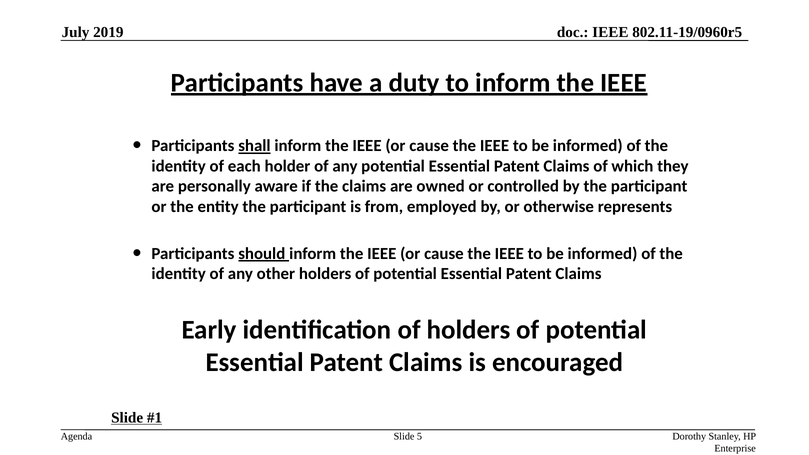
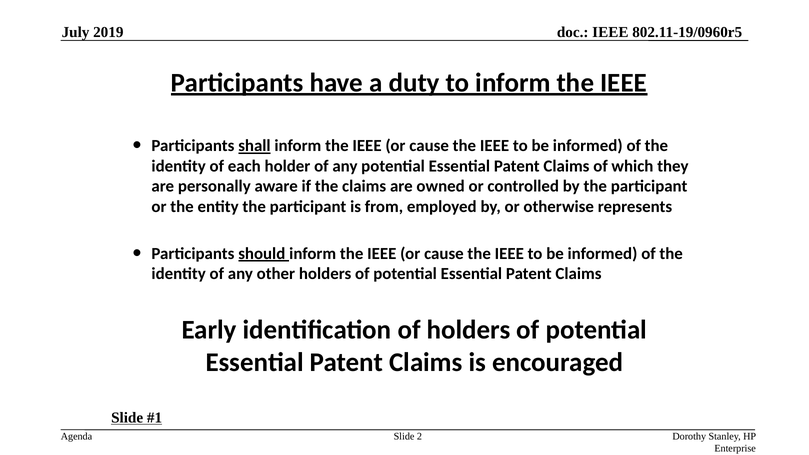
5: 5 -> 2
